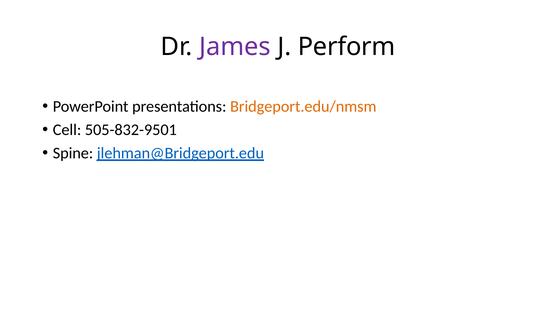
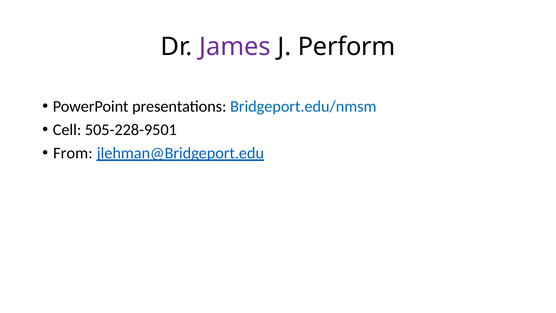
Bridgeport.edu/nmsm colour: orange -> blue
505-832-9501: 505-832-9501 -> 505-228-9501
Spine: Spine -> From
